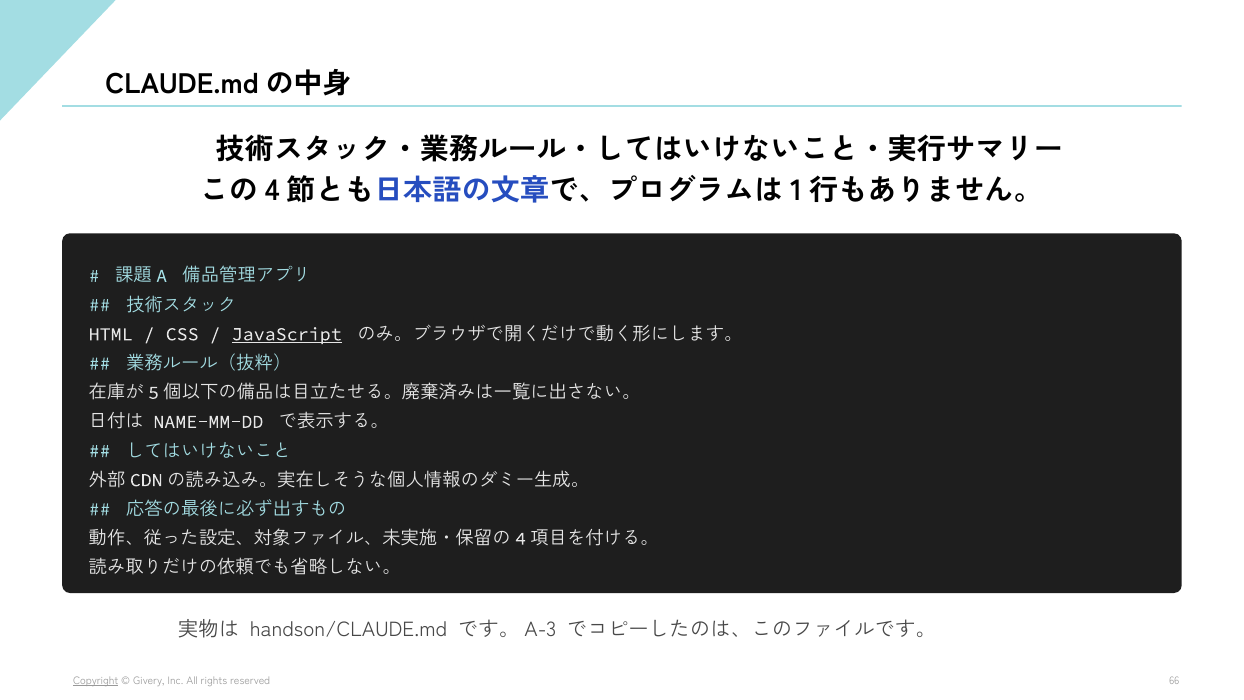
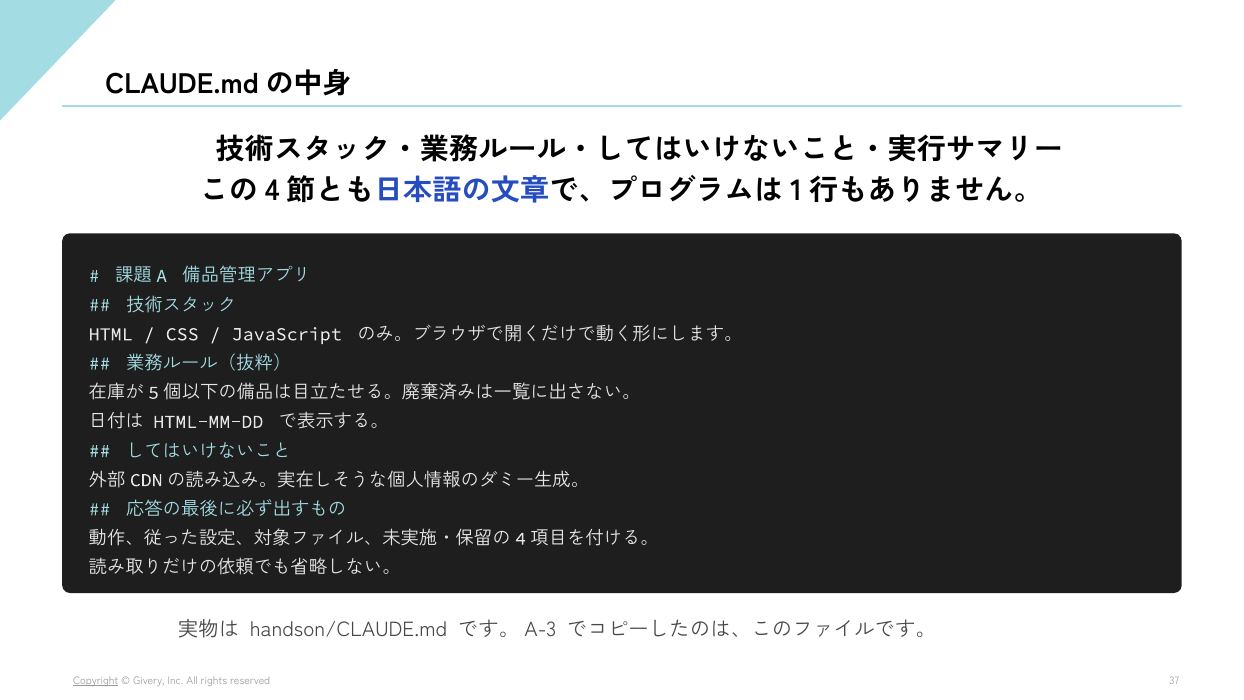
JavaScript underline: present -> none
NAME-MM-DD: NAME-MM-DD -> HTML-MM-DD
66: 66 -> 37
